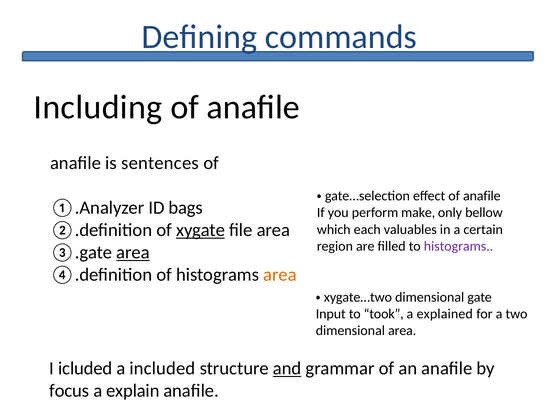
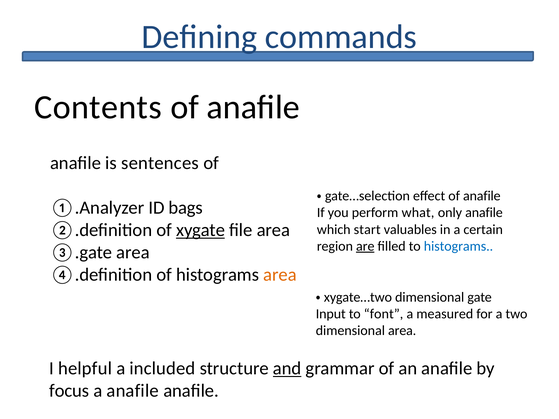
Including: Including -> Contents
make: make -> what
only bellow: bellow -> anafile
each: each -> start
are underline: none -> present
histograms at (458, 246) colour: purple -> blue
area at (133, 253) underline: present -> none
took: took -> font
explained: explained -> measured
icluded: icluded -> helpful
a explain: explain -> anafile
